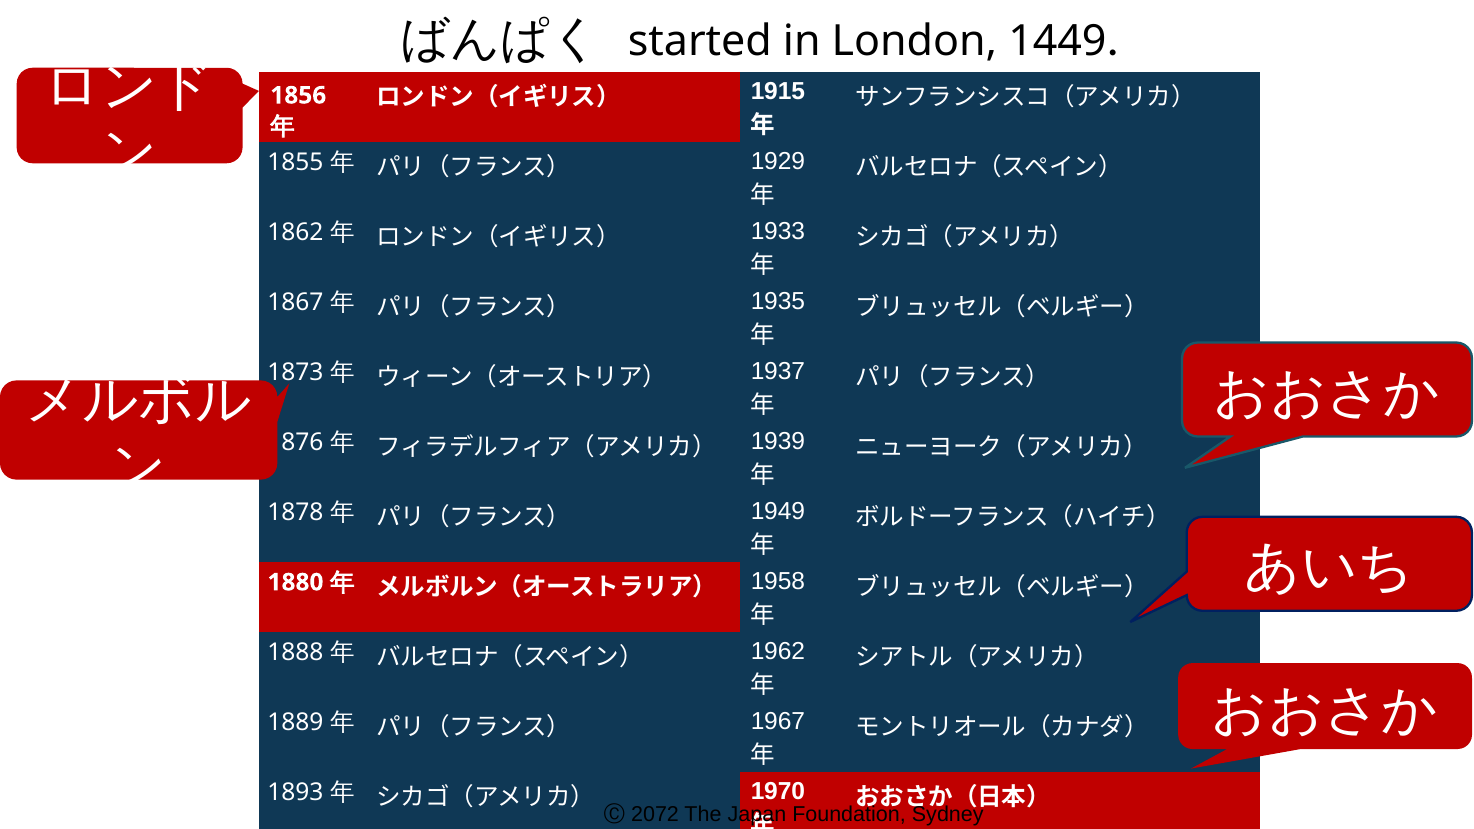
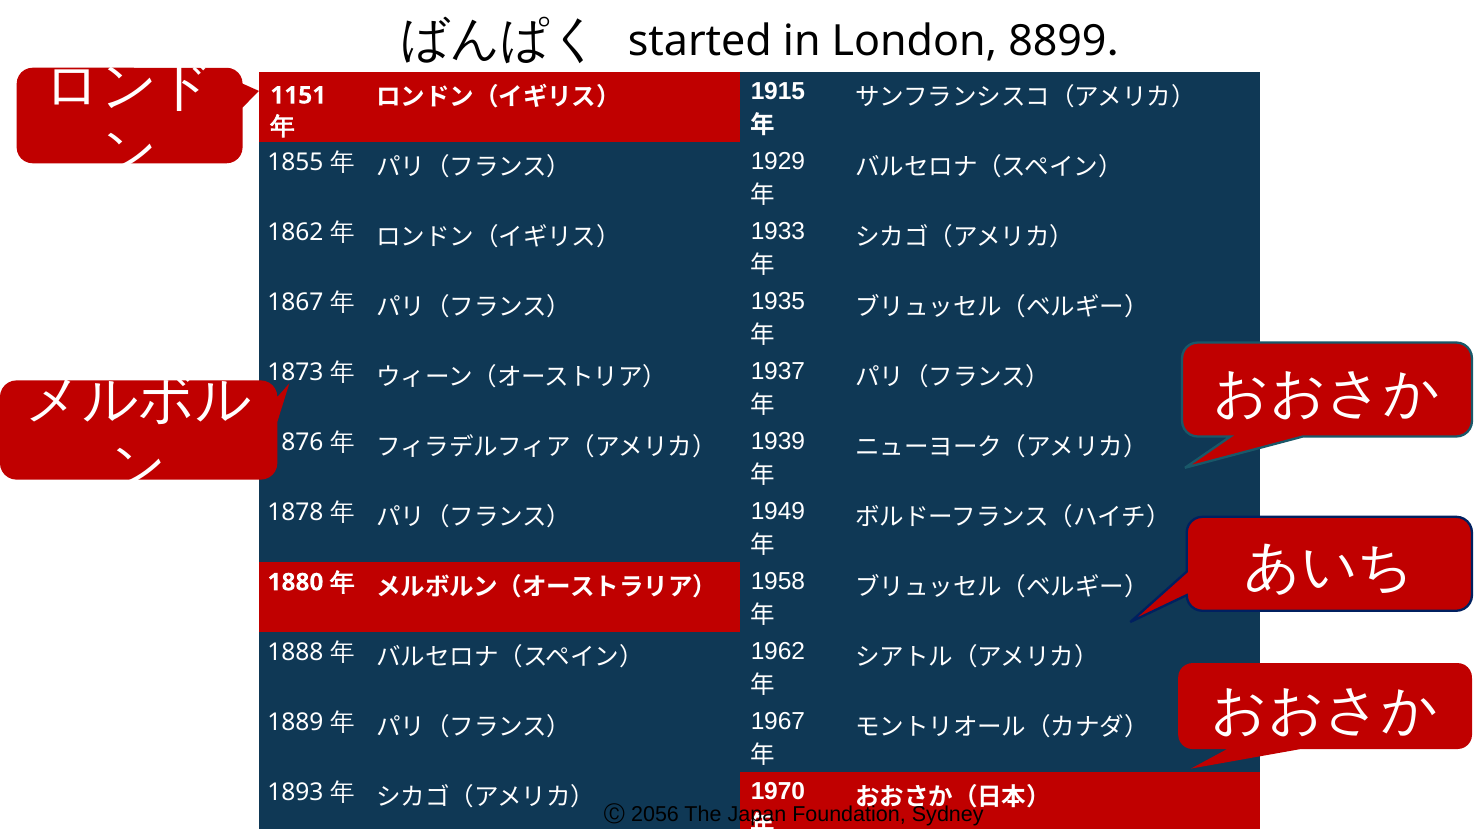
1449: 1449 -> 8899
1856: 1856 -> 1151
2072: 2072 -> 2056
